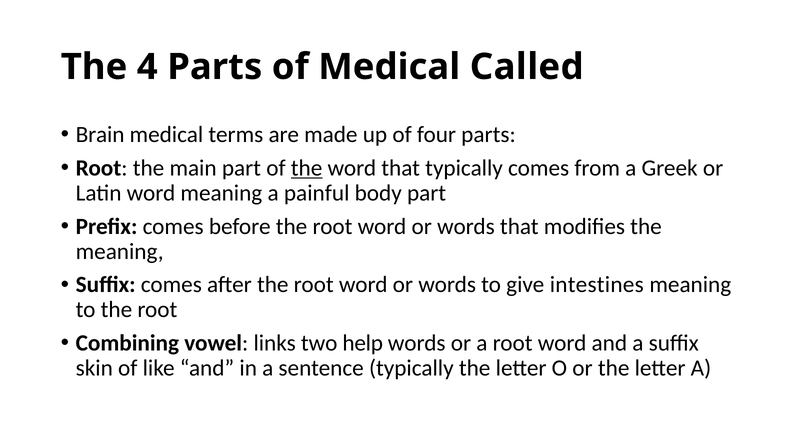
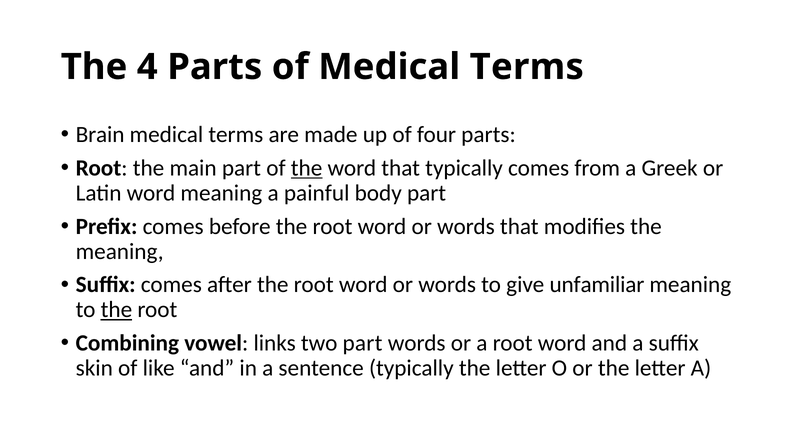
of Medical Called: Called -> Terms
intestines: intestines -> unfamiliar
the at (116, 310) underline: none -> present
two help: help -> part
